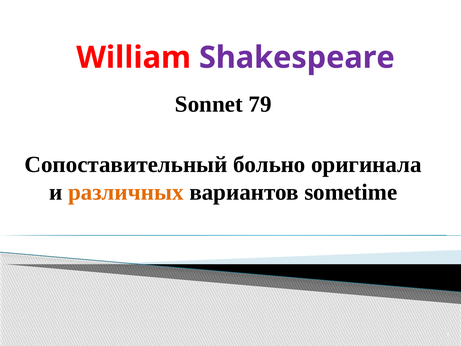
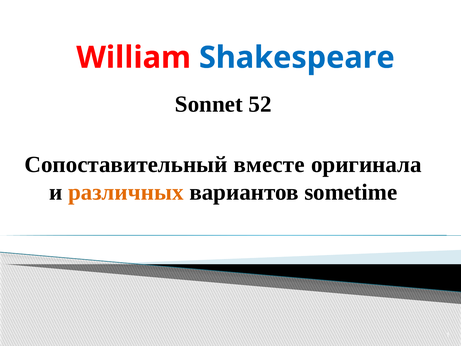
Shakespeare colour: purple -> blue
79: 79 -> 52
больно: больно -> вместе
